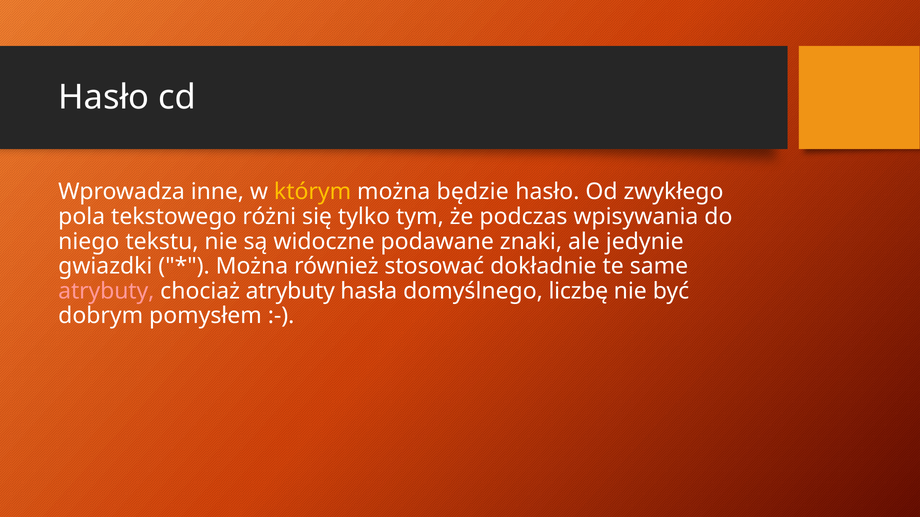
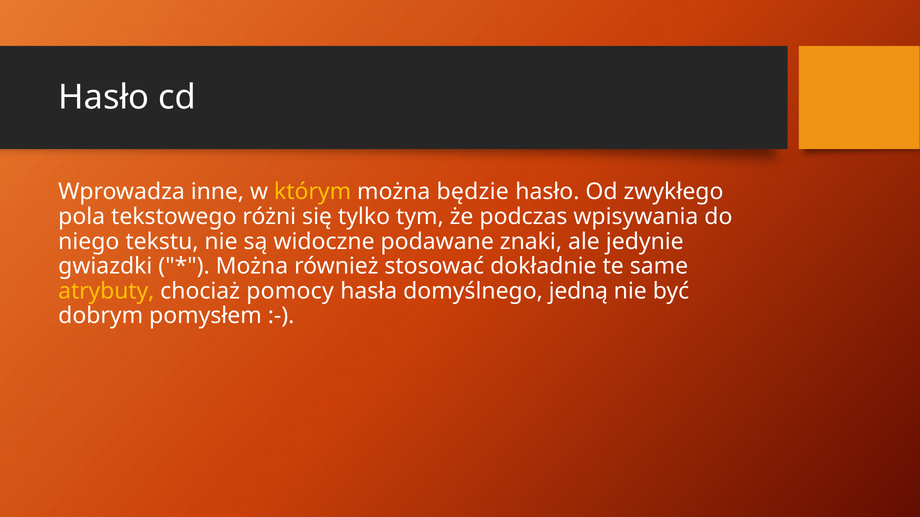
atrybuty at (106, 291) colour: pink -> yellow
chociaż atrybuty: atrybuty -> pomocy
liczbę: liczbę -> jedną
